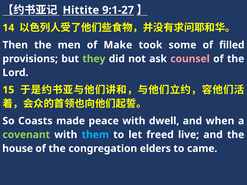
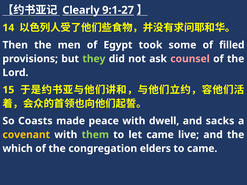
Hittite: Hittite -> Clearly
Make: Make -> Egypt
when: when -> sacks
covenant colour: light green -> yellow
them colour: light blue -> light green
let freed: freed -> came
house: house -> which
